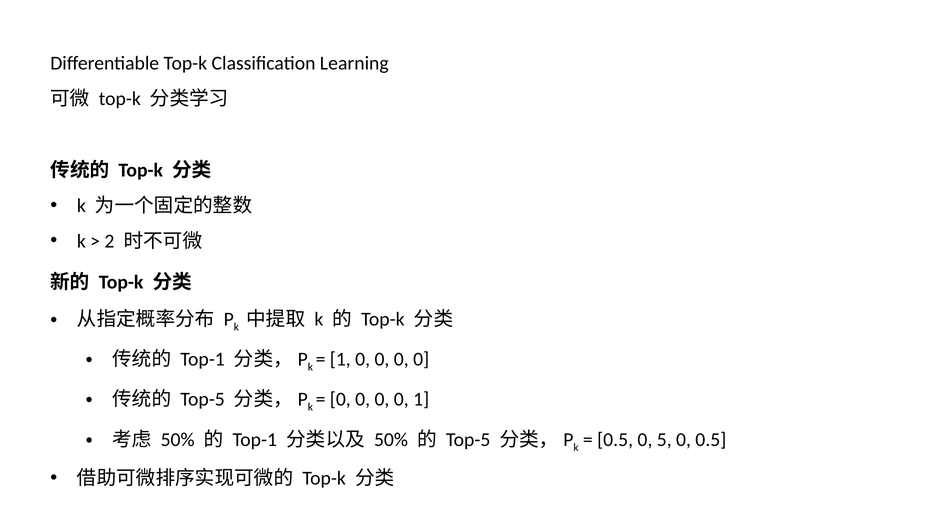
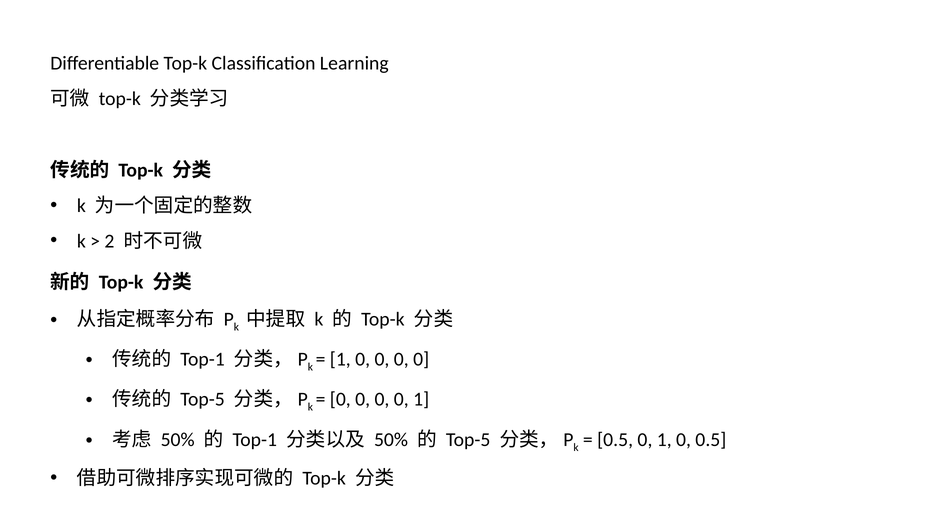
0.5 0 5: 5 -> 1
